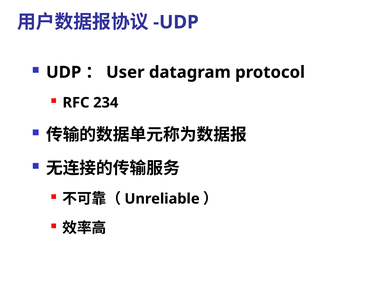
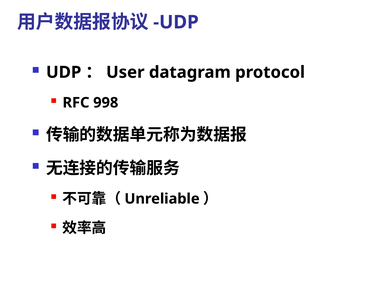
234: 234 -> 998
